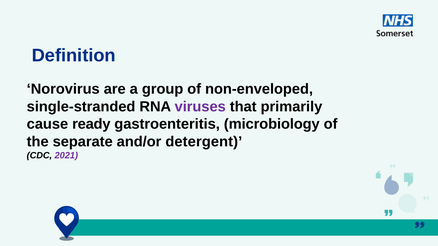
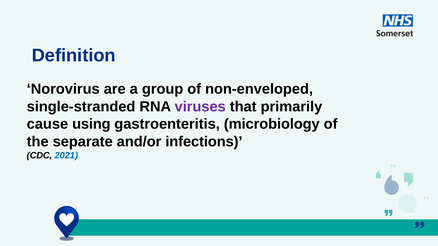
ready: ready -> using
detergent: detergent -> infections
2021 colour: purple -> blue
